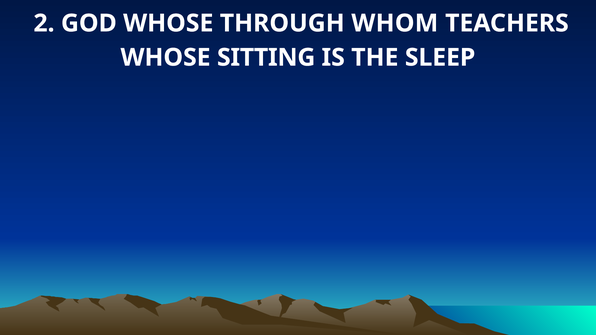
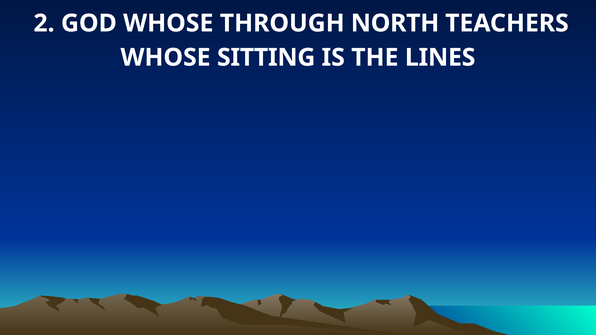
WHOM: WHOM -> NORTH
SLEEP: SLEEP -> LINES
